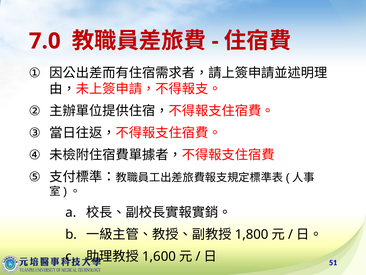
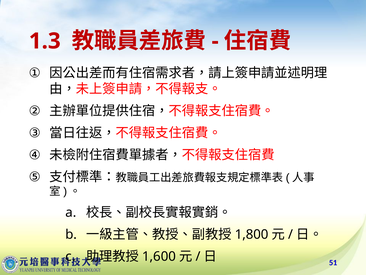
7.0: 7.0 -> 1.3
